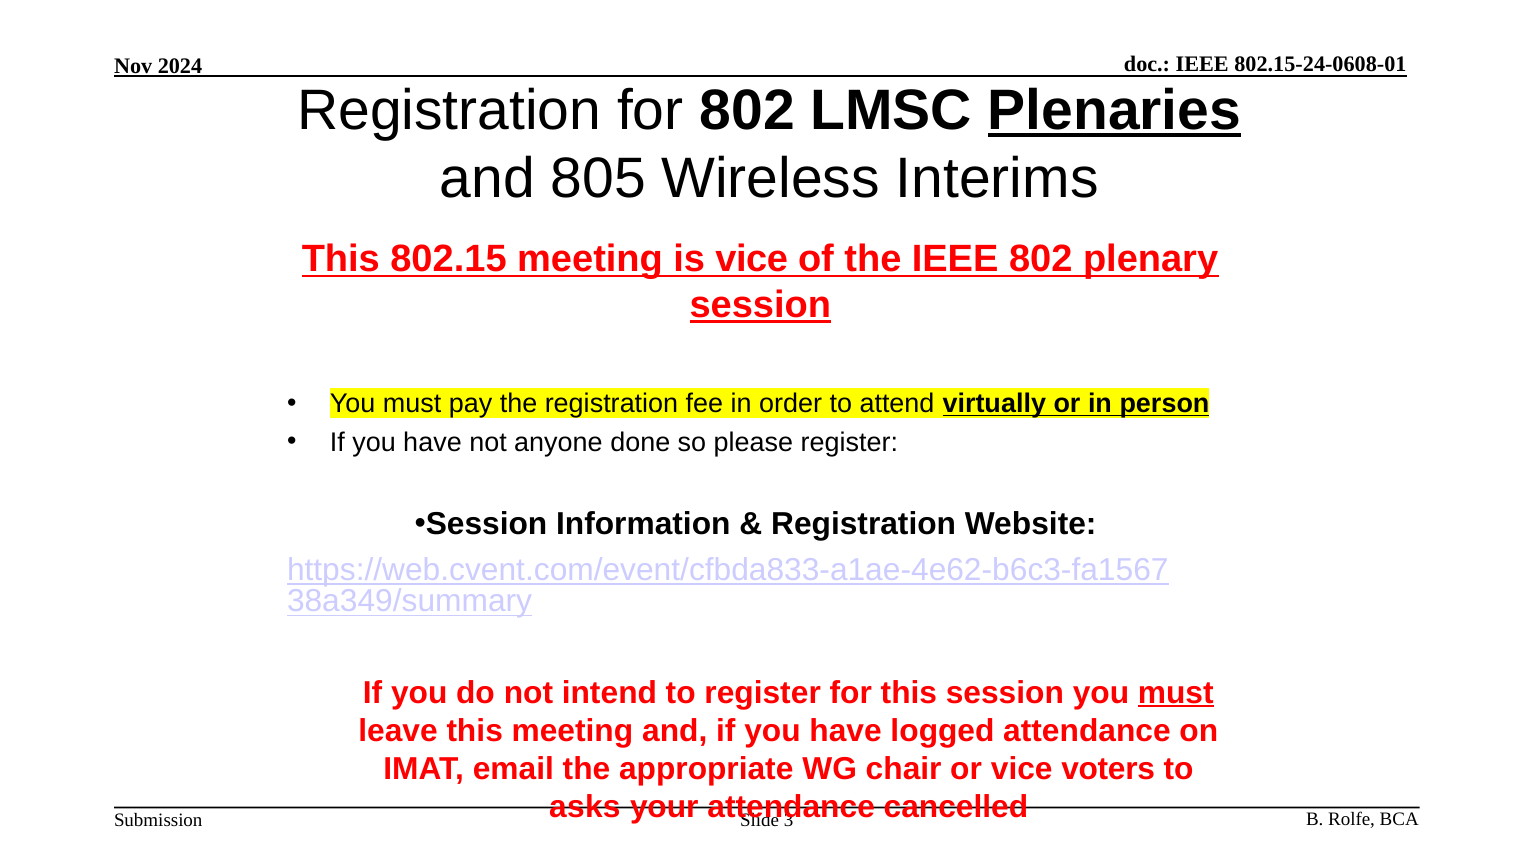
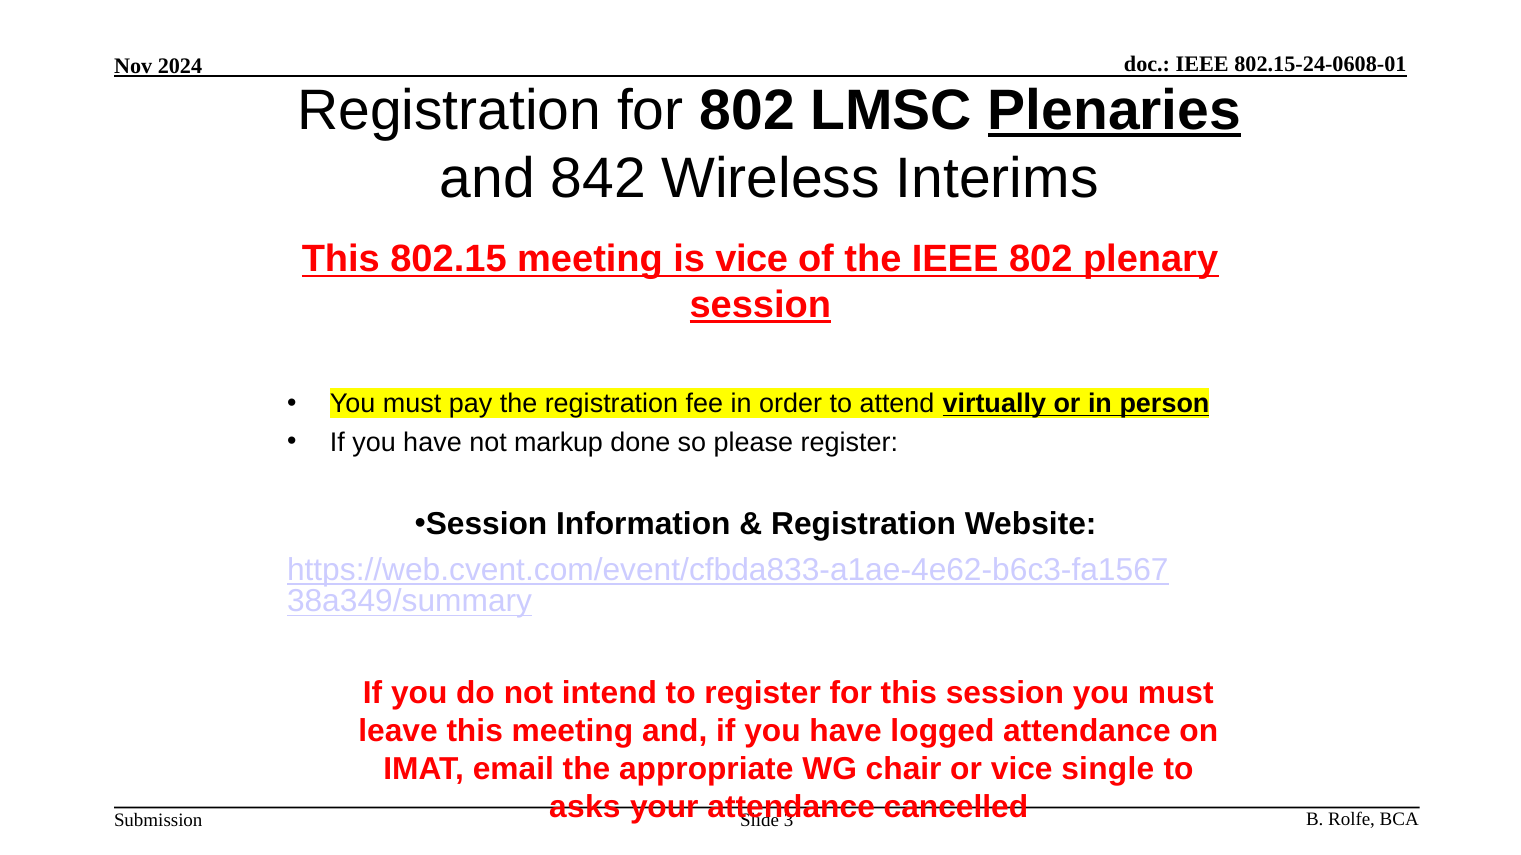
805: 805 -> 842
anyone: anyone -> markup
must at (1176, 693) underline: present -> none
voters: voters -> single
